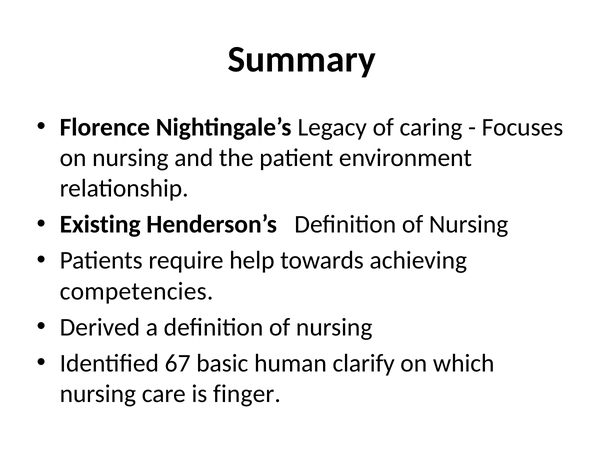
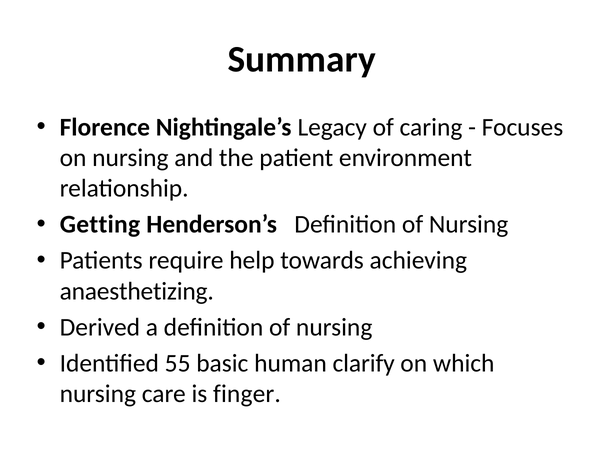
Existing: Existing -> Getting
competencies: competencies -> anaesthetizing
67: 67 -> 55
